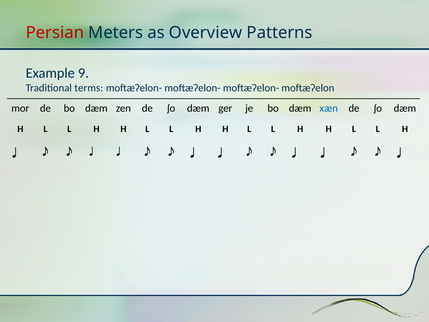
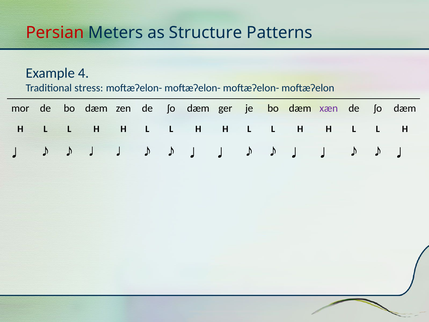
Overview: Overview -> Structure
9: 9 -> 4
terms: terms -> stress
xæn colour: blue -> purple
